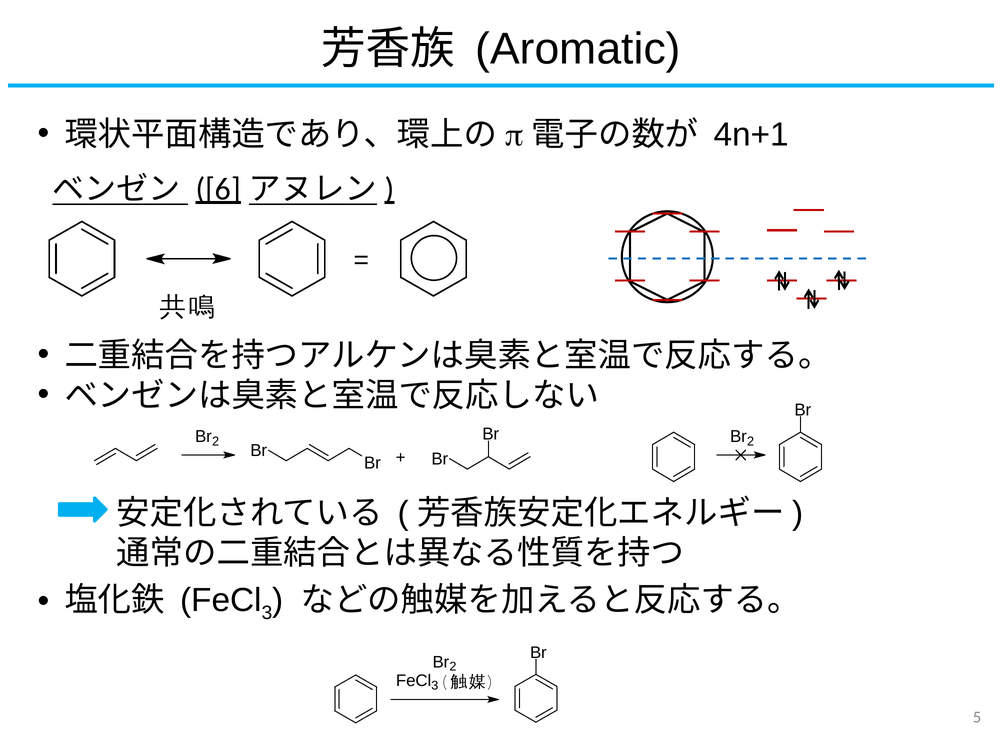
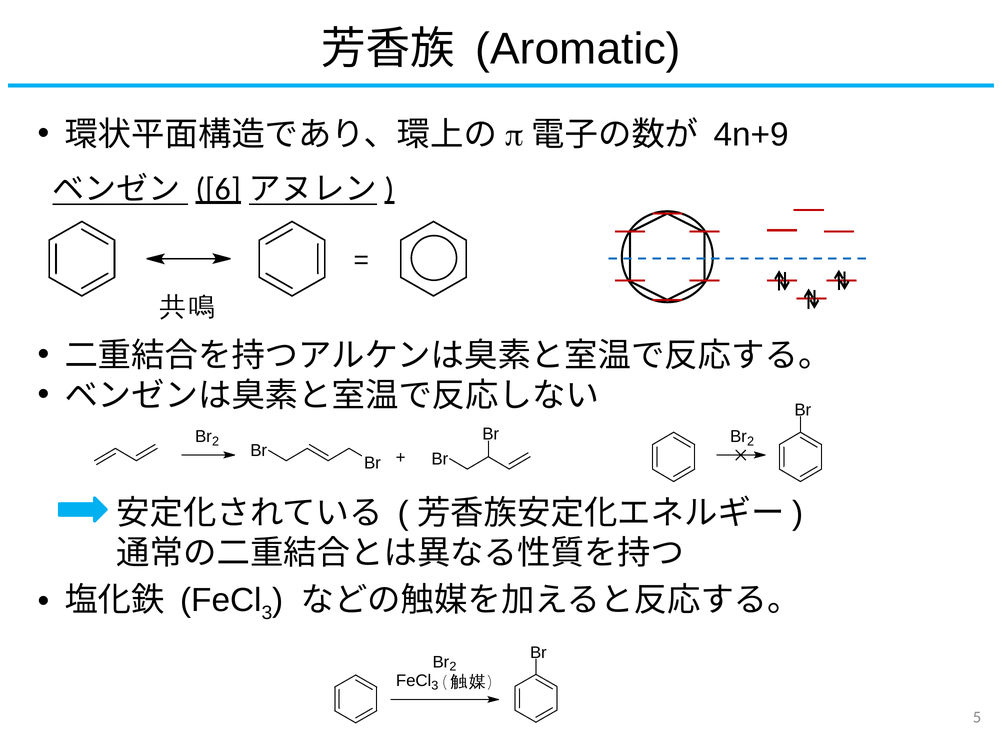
4n+1: 4n+1 -> 4n+9
